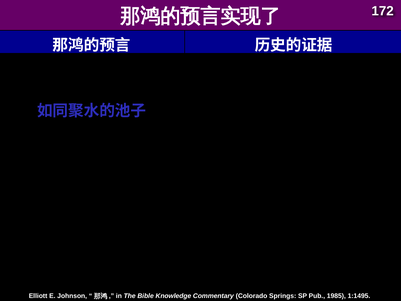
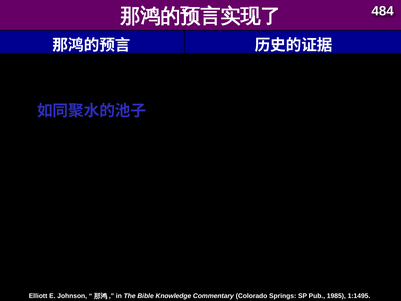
172: 172 -> 484
